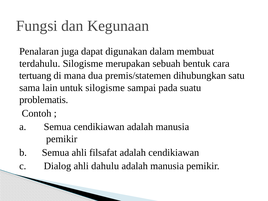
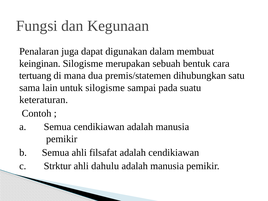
terdahulu: terdahulu -> keinginan
problematis: problematis -> keteraturan
Dialog: Dialog -> Strktur
